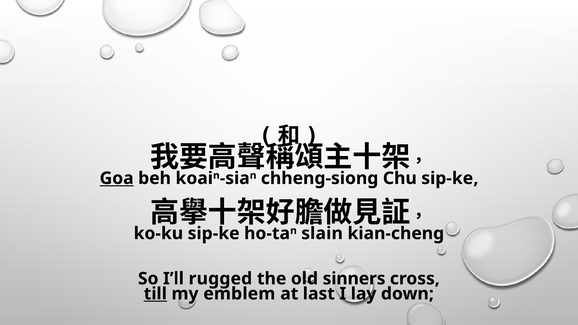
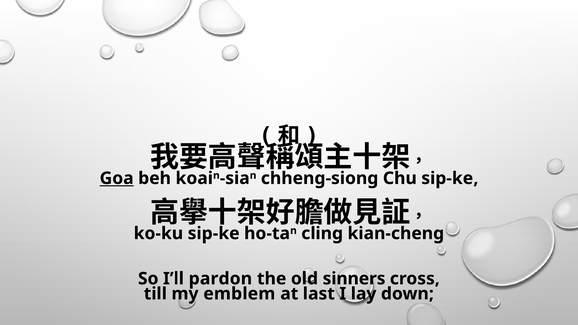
slain: slain -> cling
rugged: rugged -> pardon
till underline: present -> none
